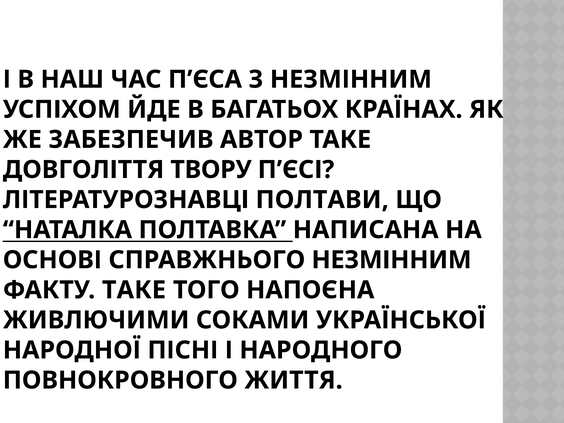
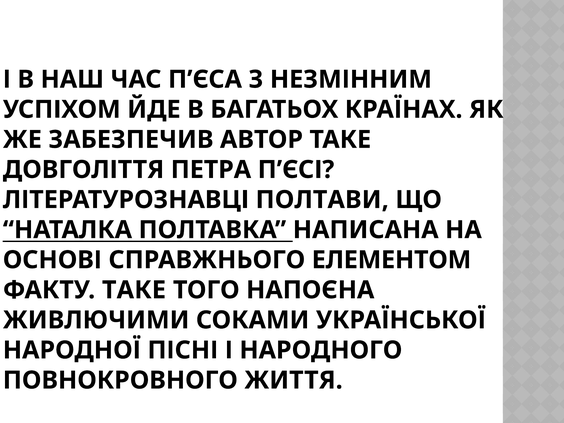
ТВОРУ: ТВОРУ -> ПЕТРА
СПРАВЖНЬОГО НЕЗМІННИМ: НЕЗМІННИМ -> ЕЛЕМЕНТОМ
